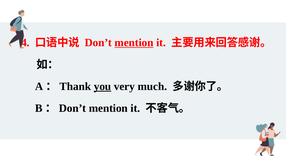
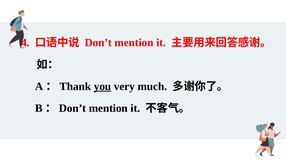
mention at (134, 43) underline: present -> none
